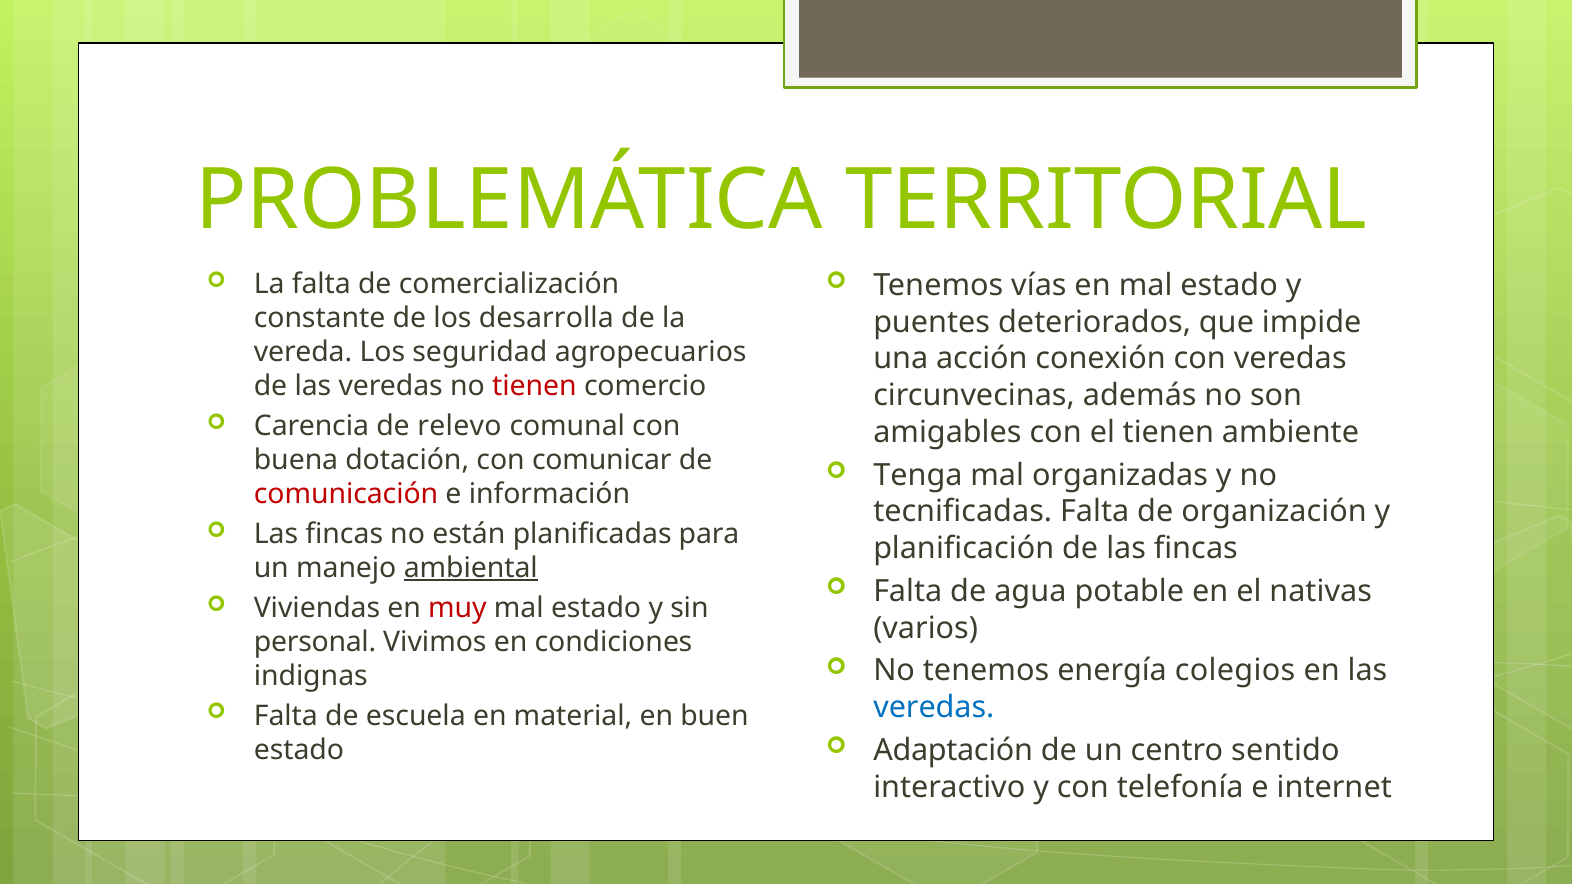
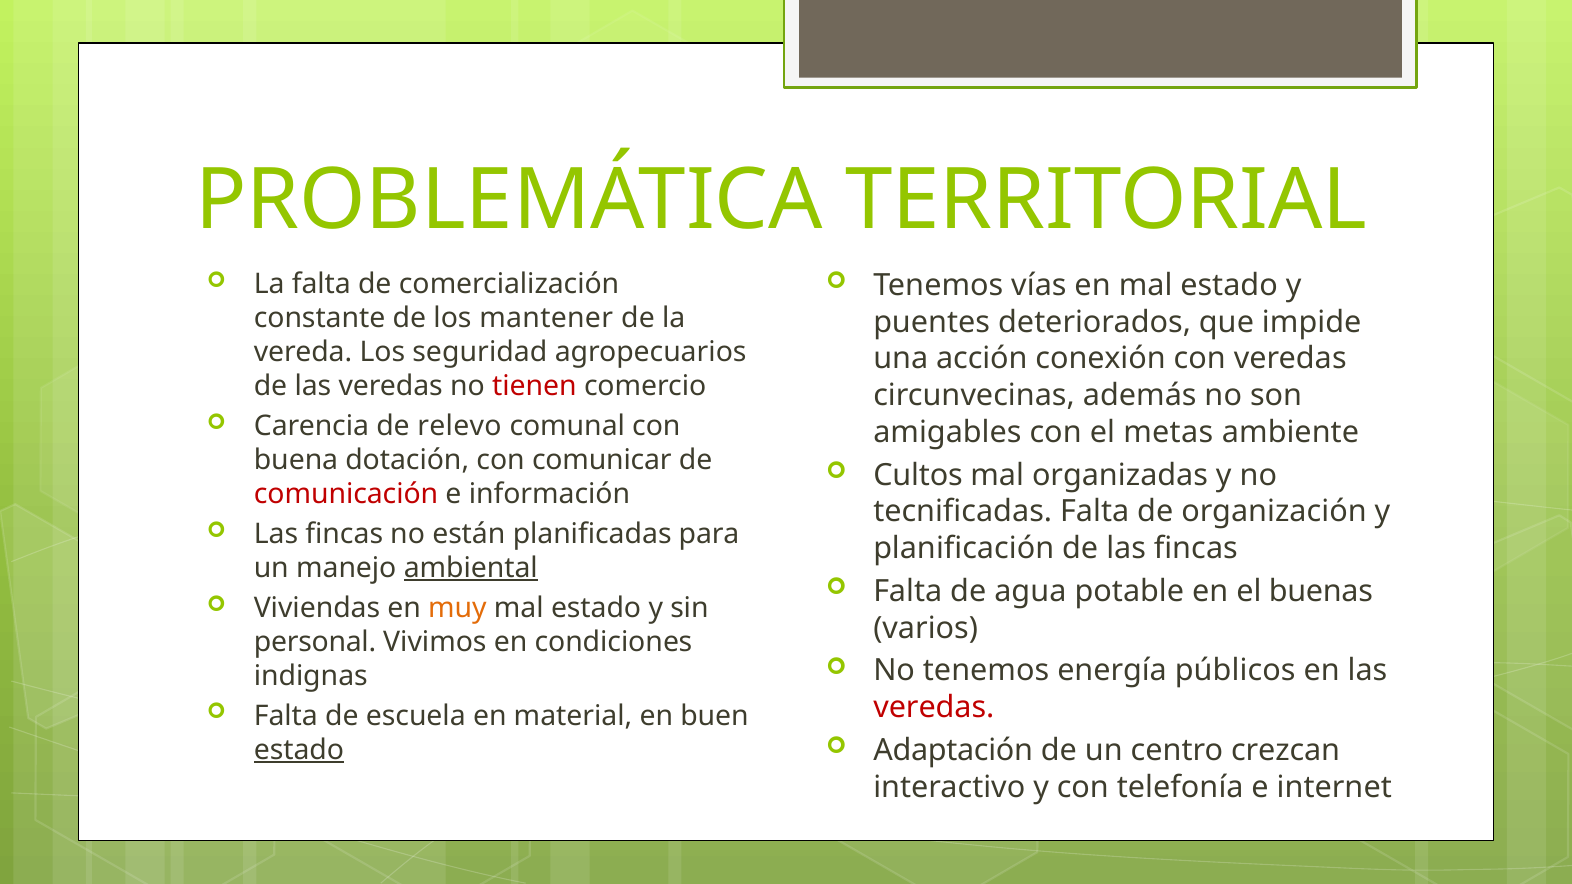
desarrolla: desarrolla -> mantener
el tienen: tienen -> metas
Tenga: Tenga -> Cultos
nativas: nativas -> buenas
muy colour: red -> orange
colegios: colegios -> públicos
veredas at (934, 708) colour: blue -> red
sentido: sentido -> crezcan
estado at (299, 750) underline: none -> present
